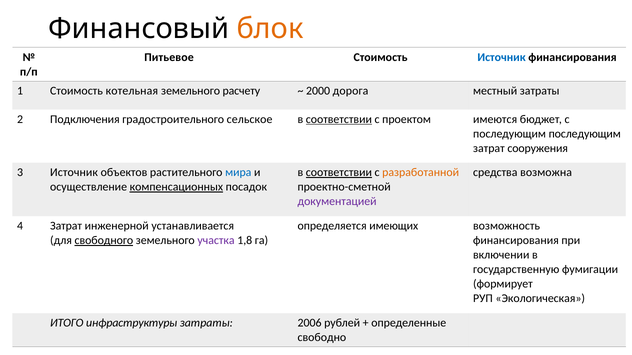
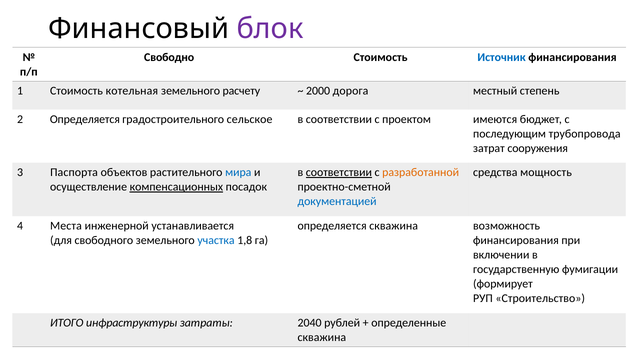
блок colour: orange -> purple
Питьевое: Питьевое -> Свободно
местный затраты: затраты -> степень
2 Подключения: Подключения -> Определяется
соответствии at (339, 119) underline: present -> none
последующим последующим: последующим -> трубопровода
3 Источник: Источник -> Паспорта
возможна: возможна -> мощность
документацией colour: purple -> blue
4 Затрат: Затрат -> Места
определяется имеющих: имеющих -> скважина
свободного underline: present -> none
участка colour: purple -> blue
Экологическая: Экологическая -> Строительство
2006: 2006 -> 2040
свободно at (322, 338): свободно -> скважина
